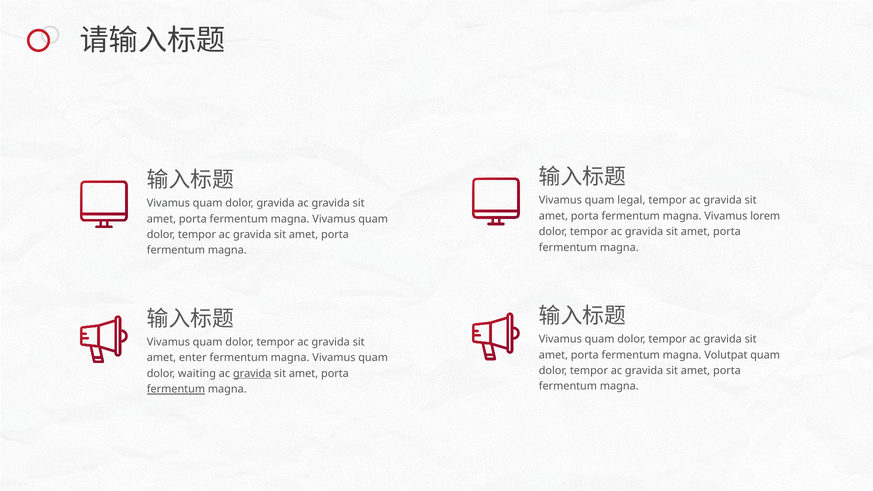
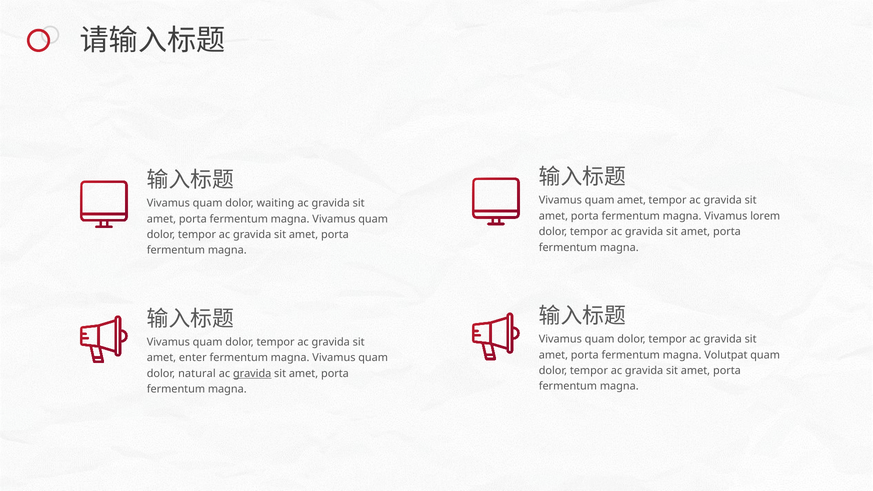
quam legal: legal -> amet
dolor gravida: gravida -> waiting
waiting: waiting -> natural
fermentum at (176, 389) underline: present -> none
